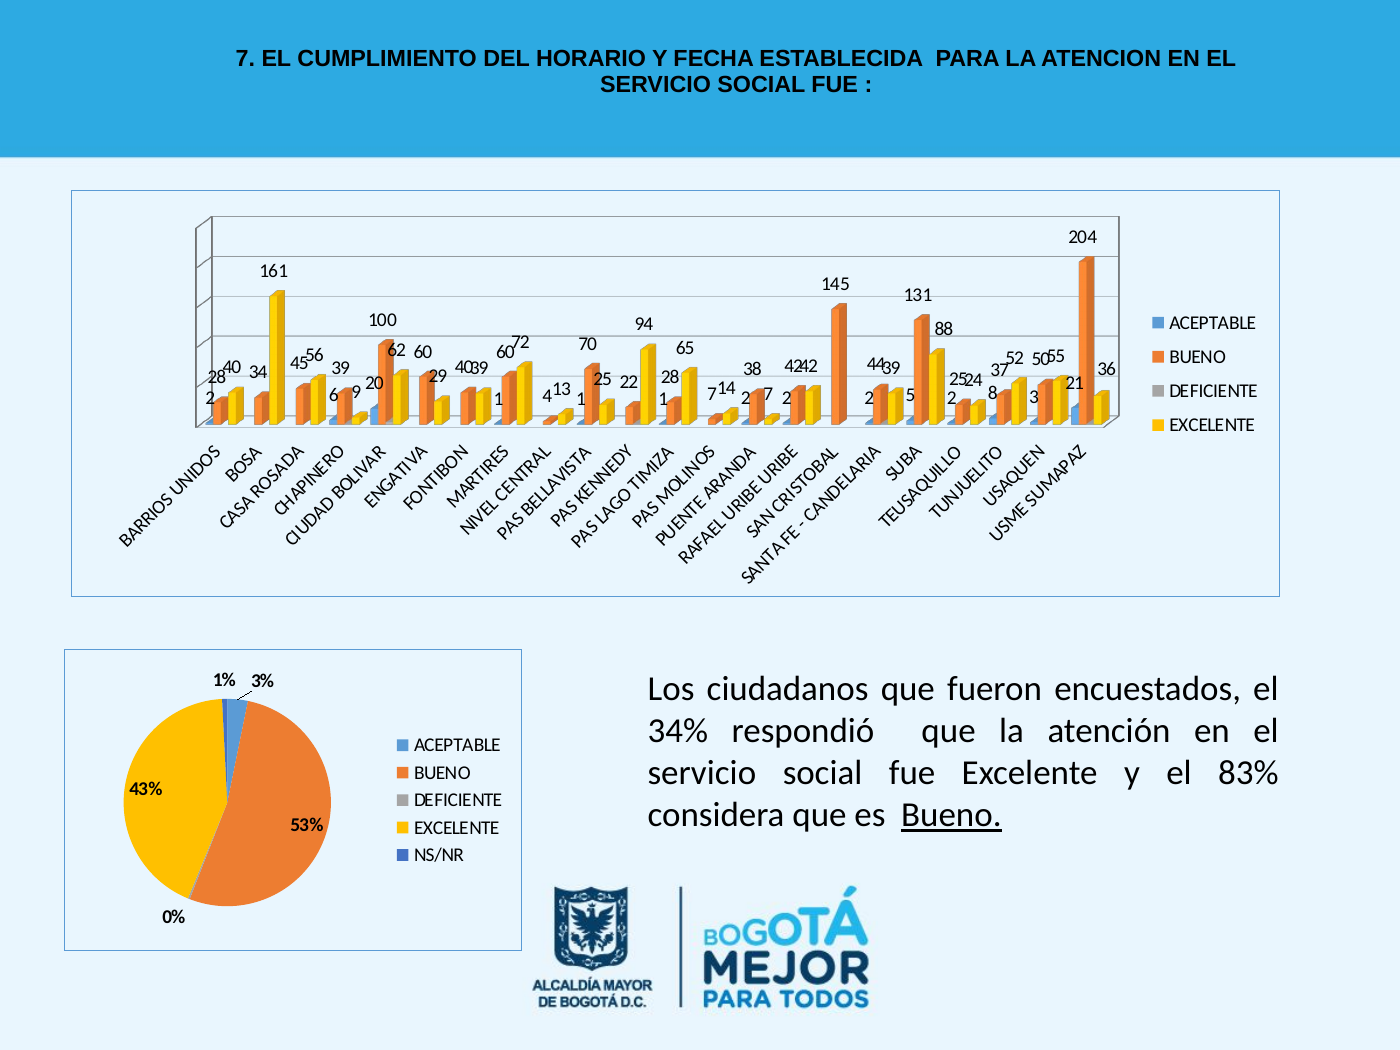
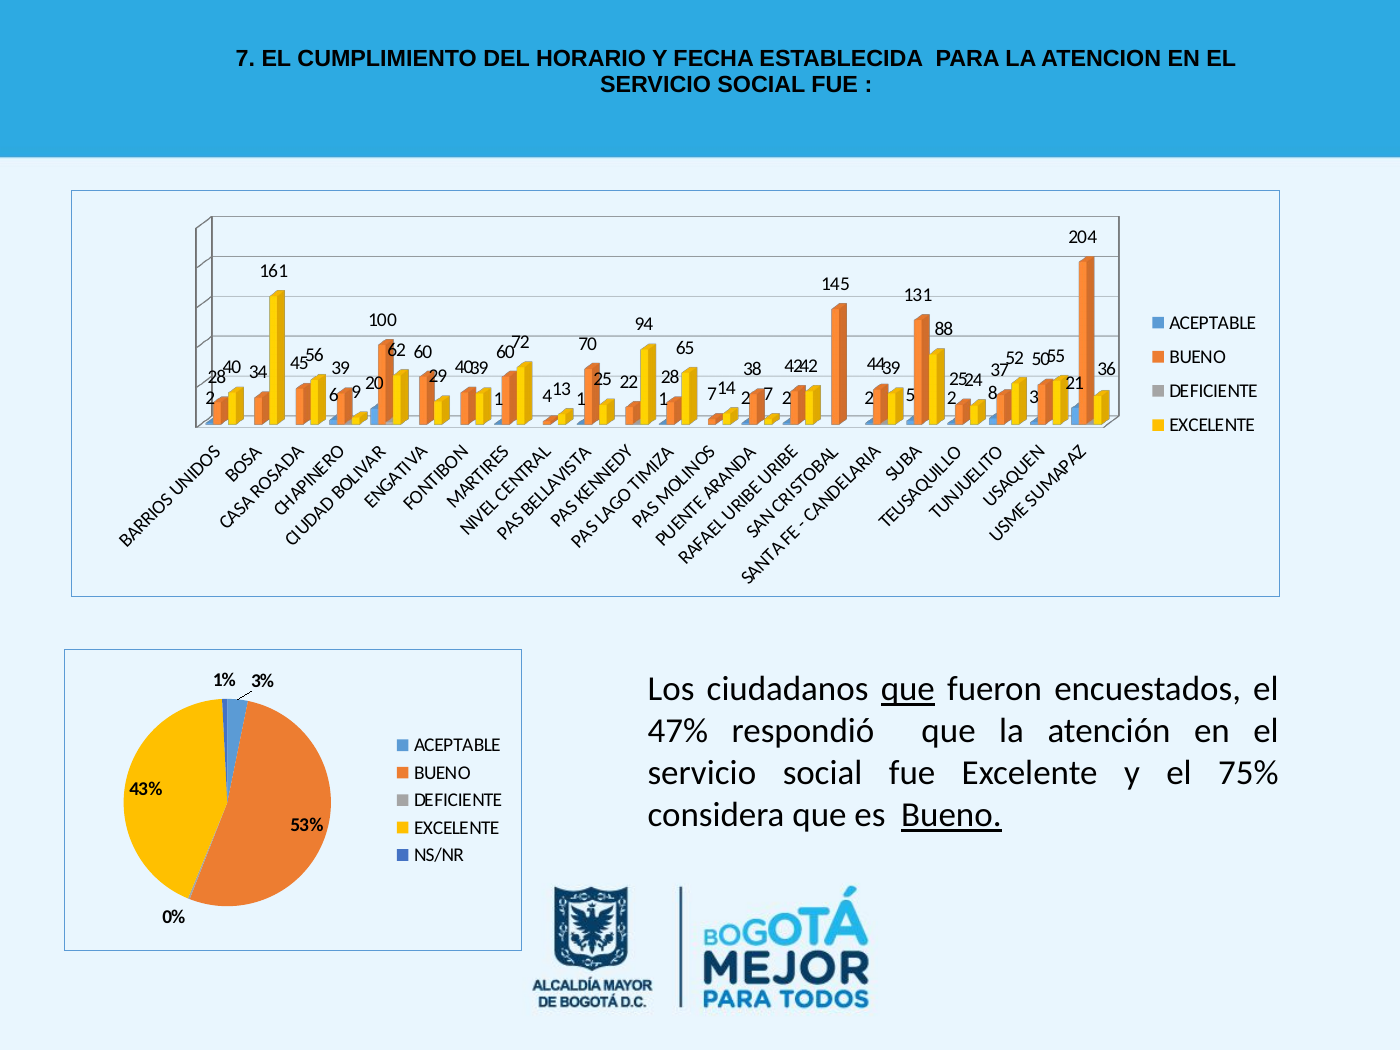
que at (908, 689) underline: none -> present
34%: 34% -> 47%
83%: 83% -> 75%
